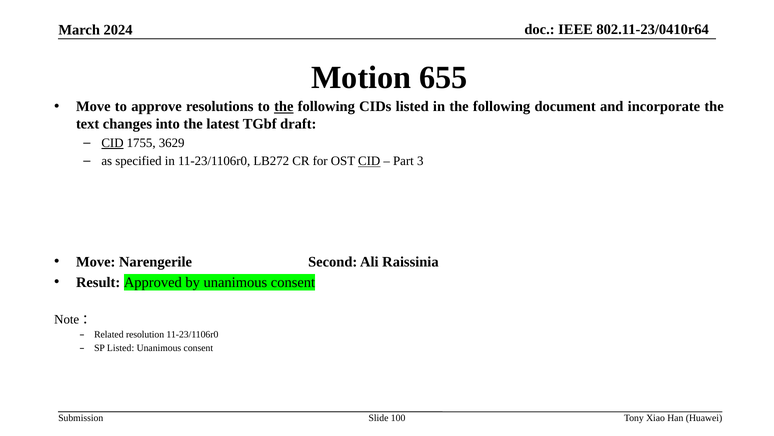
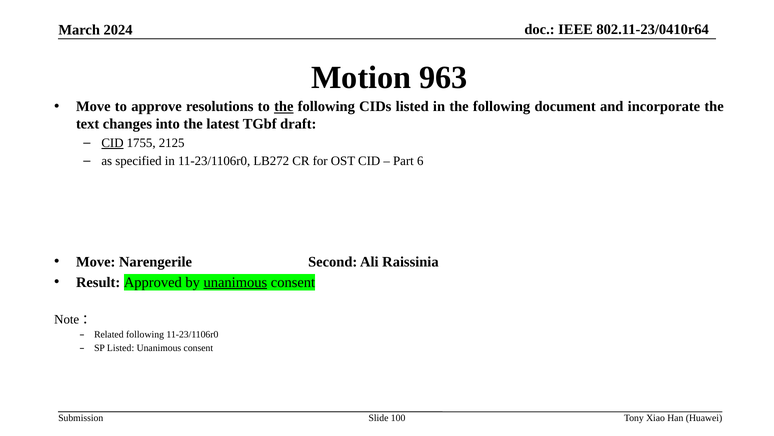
655: 655 -> 963
3629: 3629 -> 2125
CID at (369, 161) underline: present -> none
3: 3 -> 6
unanimous at (235, 282) underline: none -> present
Related resolution: resolution -> following
